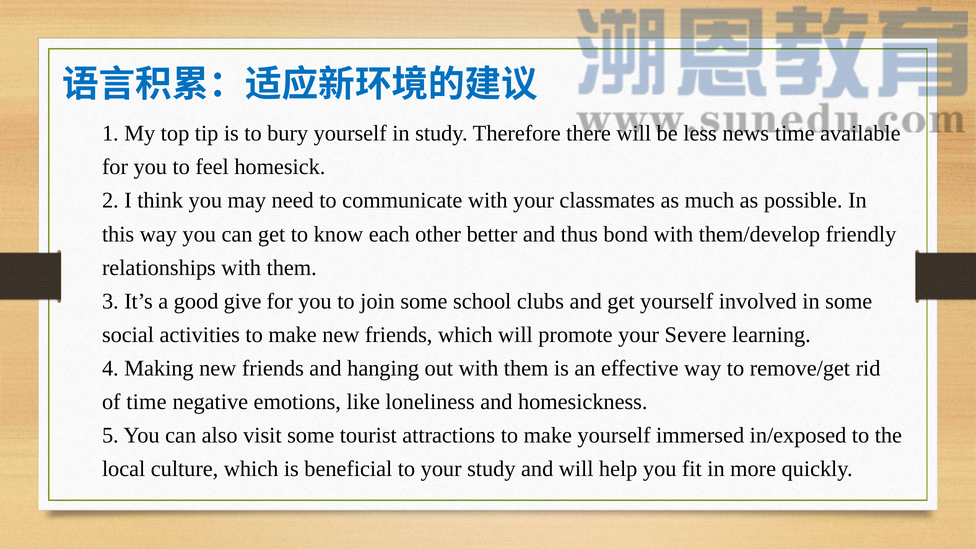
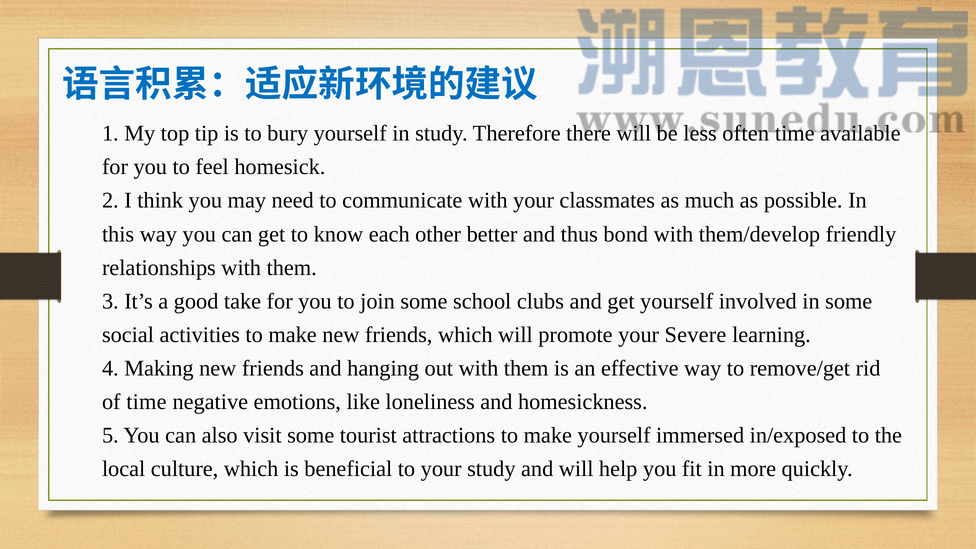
news: news -> often
give: give -> take
